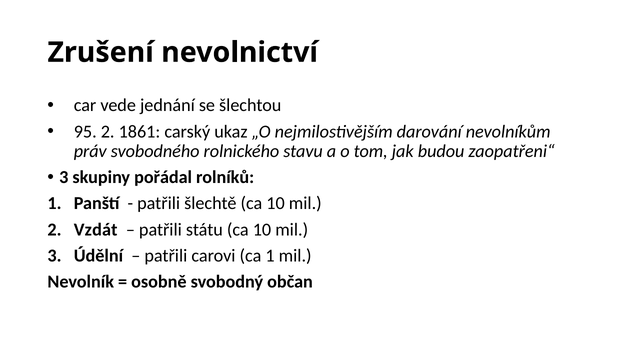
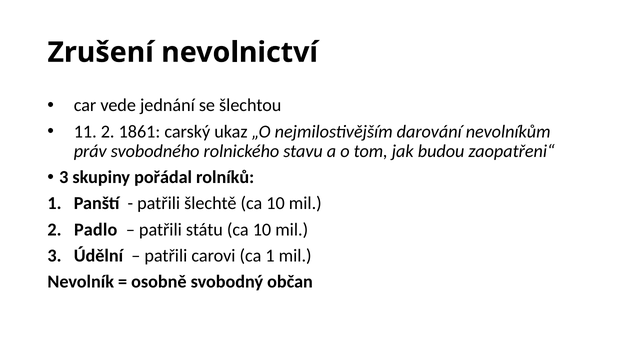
95: 95 -> 11
Vzdát: Vzdát -> Padlo
